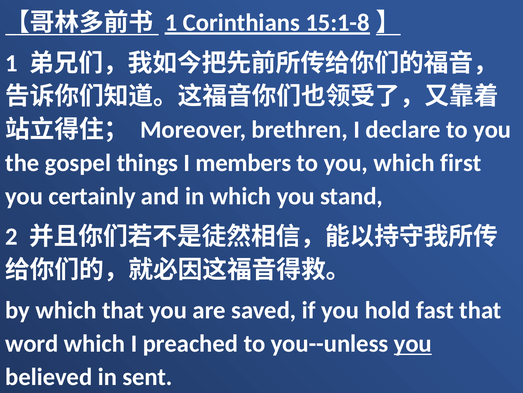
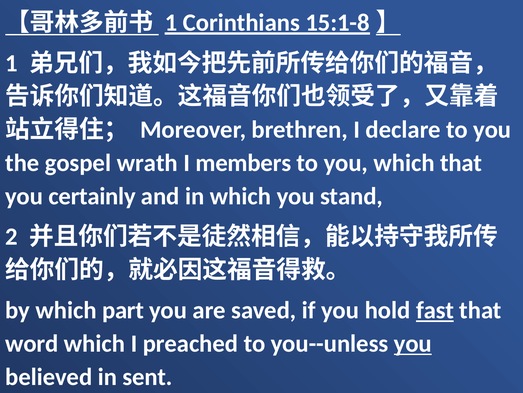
things: things -> wrath
which first: first -> that
which that: that -> part
fast underline: none -> present
